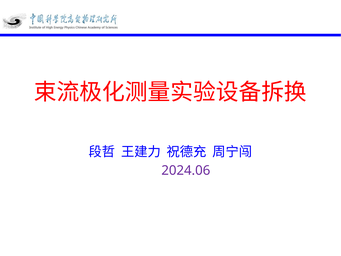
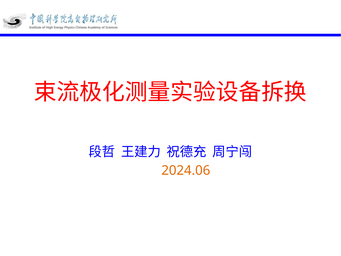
2024.06 colour: purple -> orange
